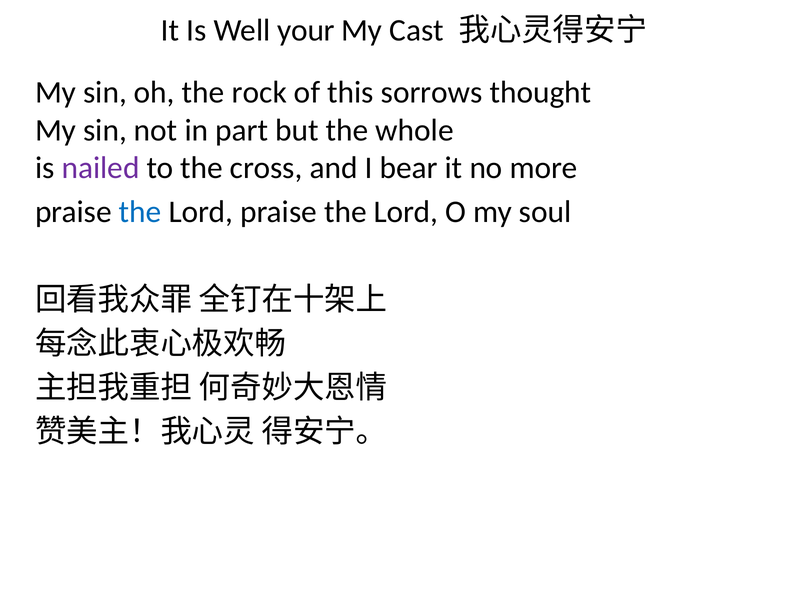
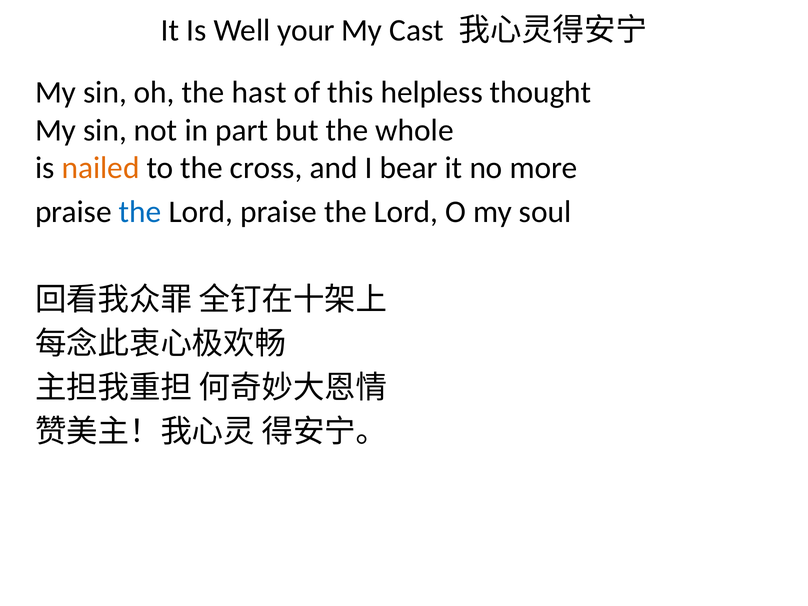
rock: rock -> hast
sorrows: sorrows -> helpless
nailed colour: purple -> orange
